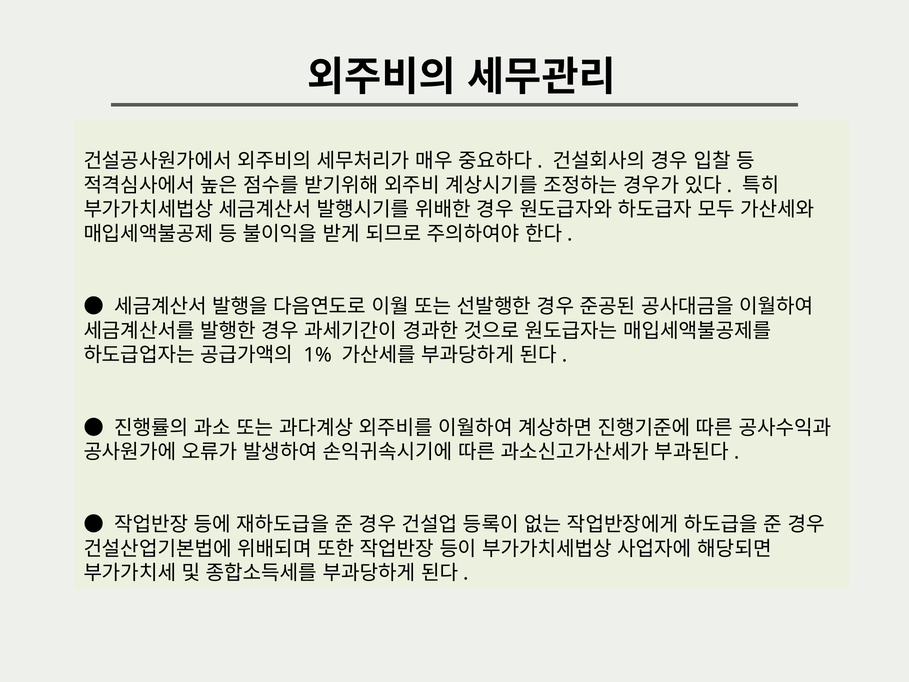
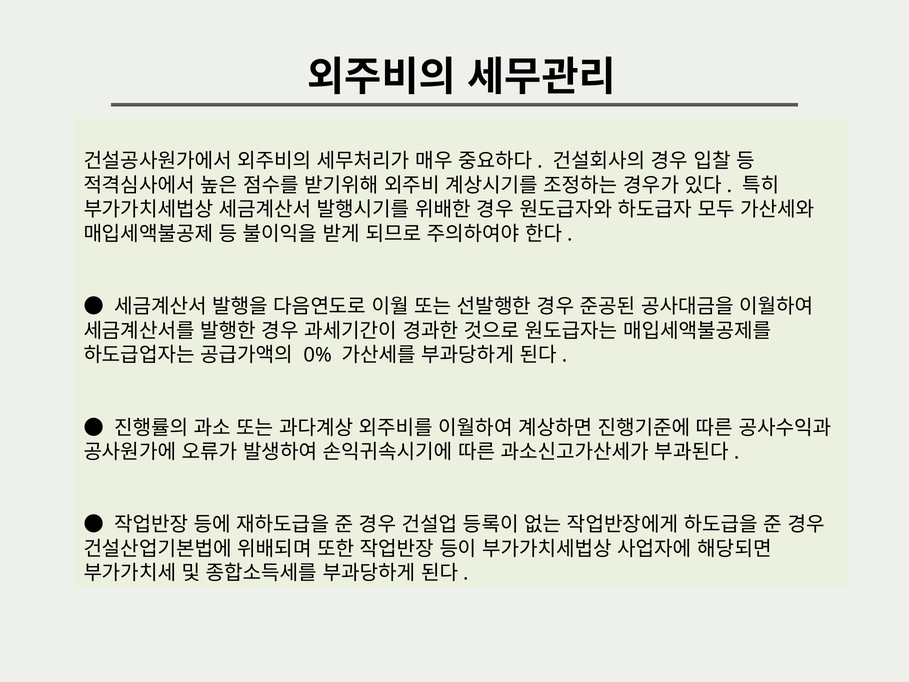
1%: 1% -> 0%
